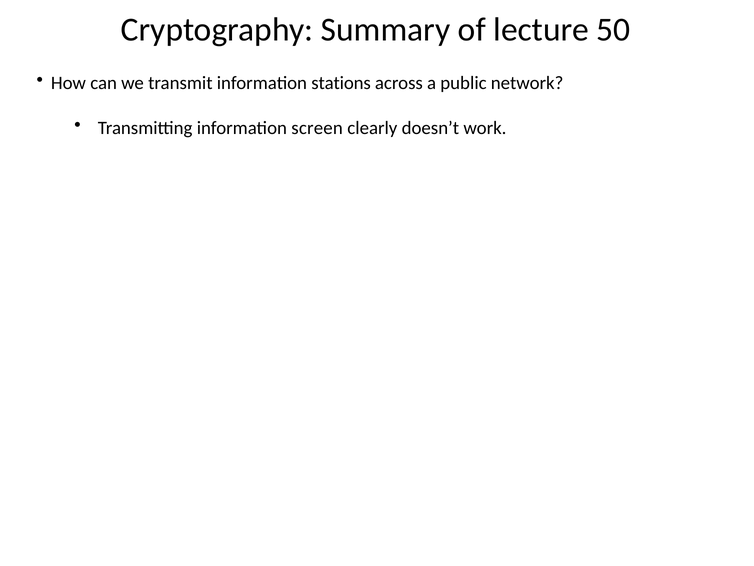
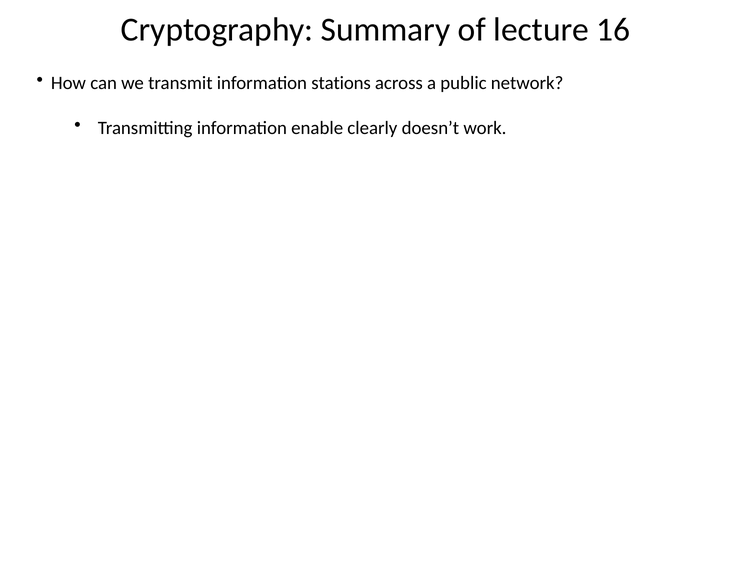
50: 50 -> 16
screen: screen -> enable
